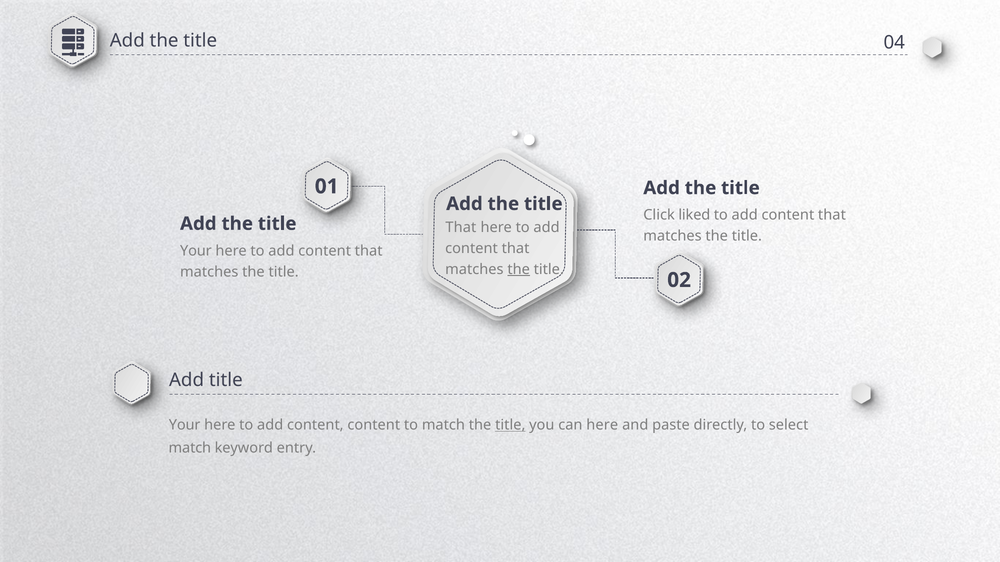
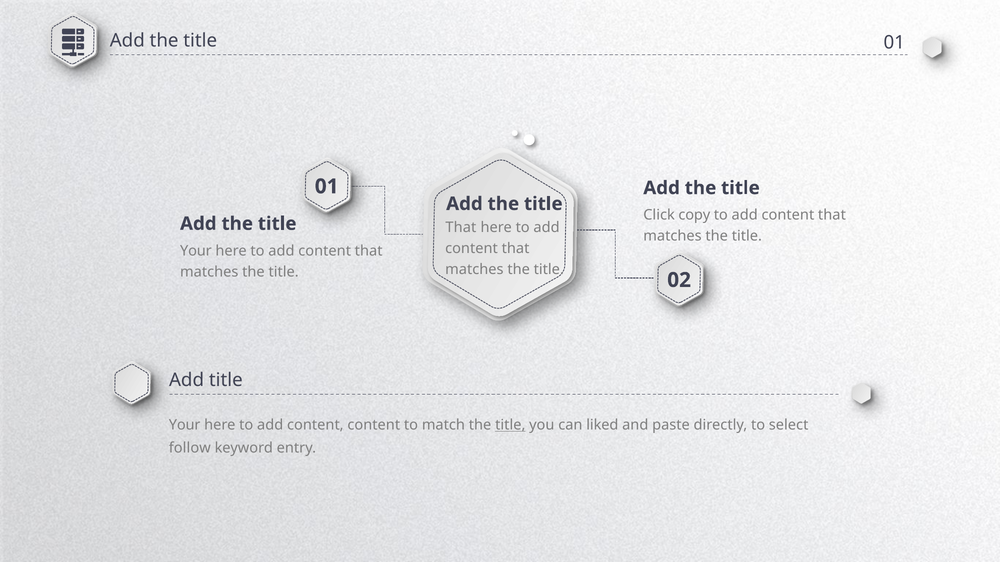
Add the title 04: 04 -> 01
liked: liked -> copy
the at (519, 269) underline: present -> none
can here: here -> liked
match at (190, 448): match -> follow
